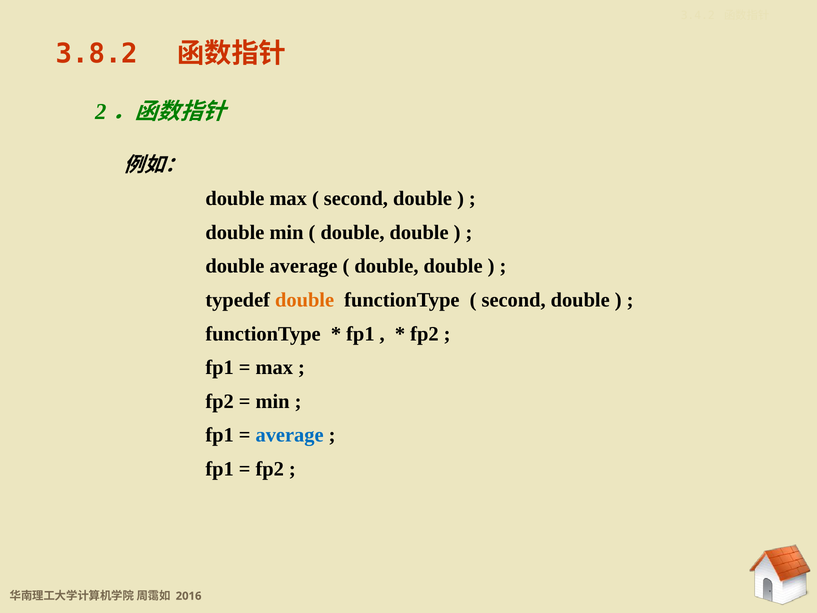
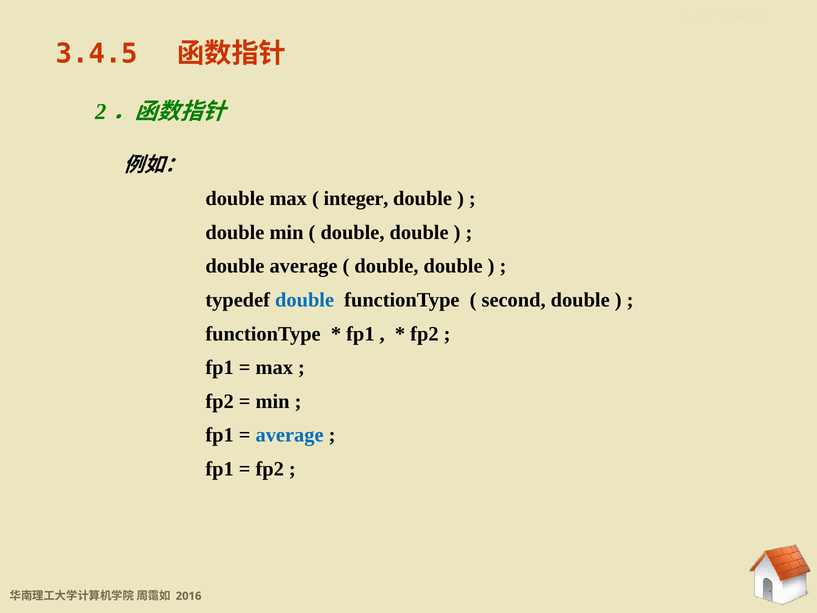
3.8.2: 3.8.2 -> 3.4.5
second at (356, 199): second -> integer
double at (305, 300) colour: orange -> blue
